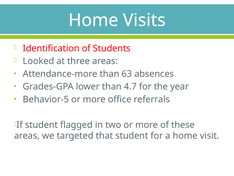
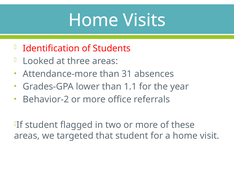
63: 63 -> 31
4.7: 4.7 -> 1.1
Behavior-5: Behavior-5 -> Behavior-2
